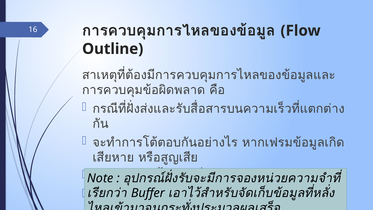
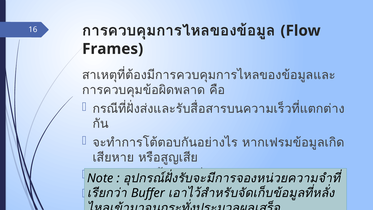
Outline: Outline -> Frames
